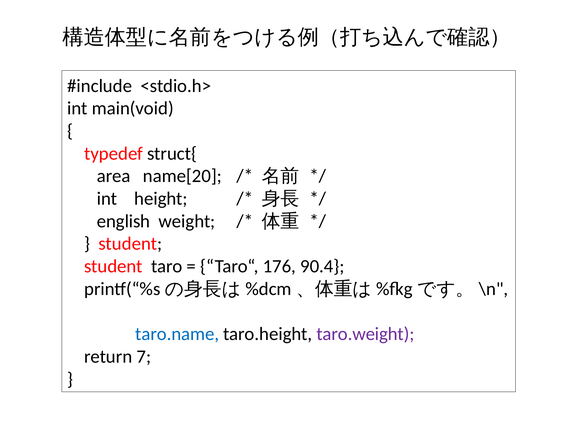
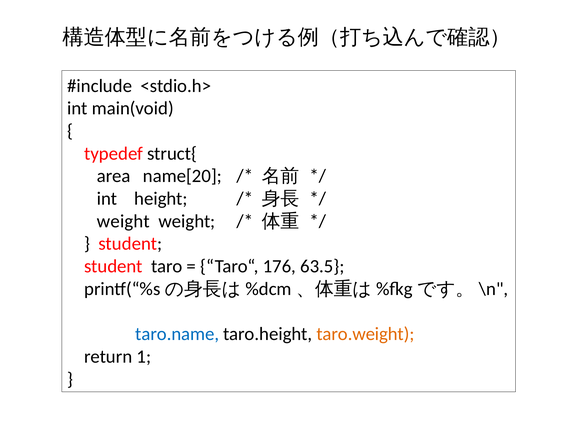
english at (124, 221): english -> weight
90.4: 90.4 -> 63.5
taro.weight colour: purple -> orange
7: 7 -> 1
